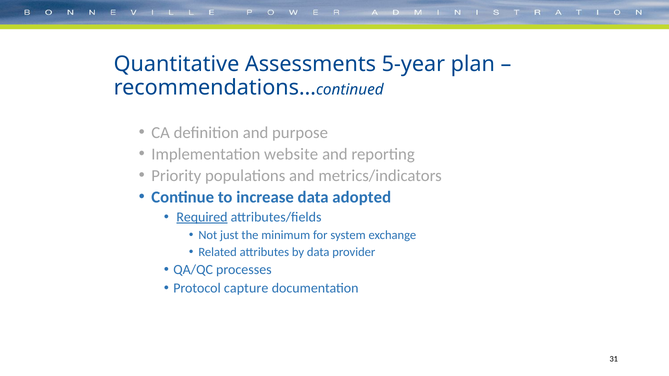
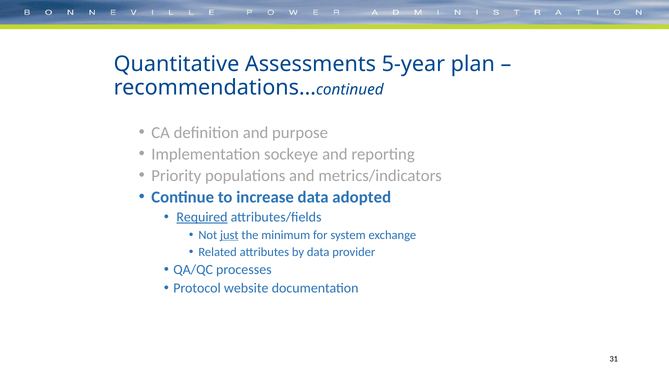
website: website -> sockeye
just underline: none -> present
capture: capture -> website
